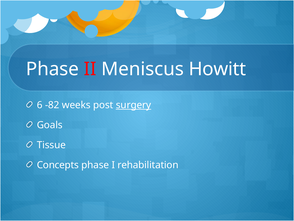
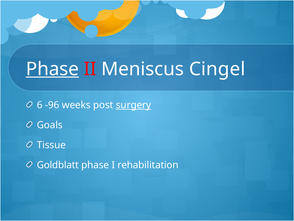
Phase at (52, 69) underline: none -> present
Howitt: Howitt -> Cingel
-82: -82 -> -96
Concepts: Concepts -> Goldblatt
